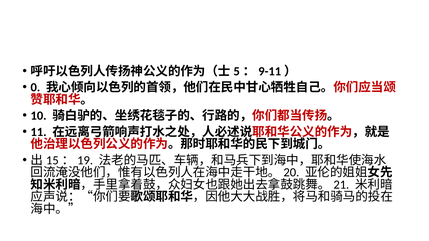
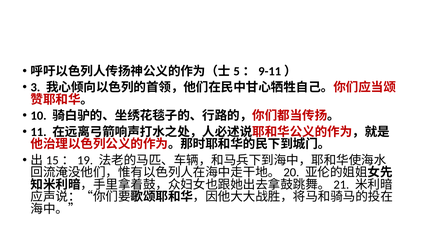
0: 0 -> 3
